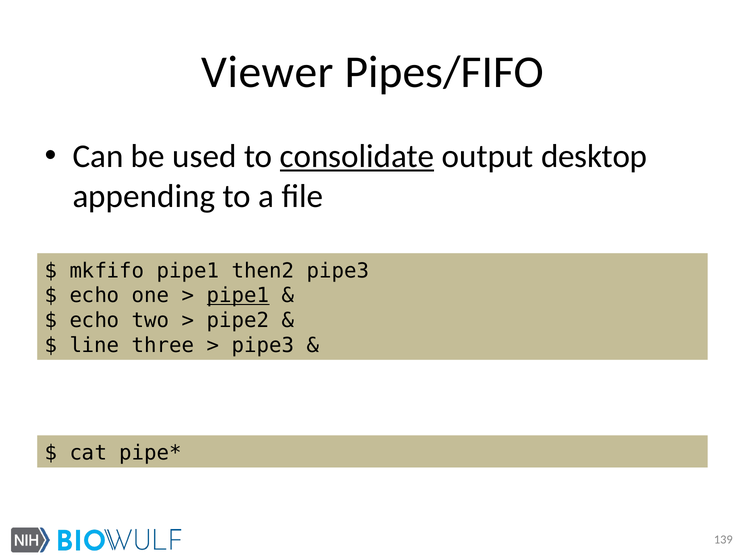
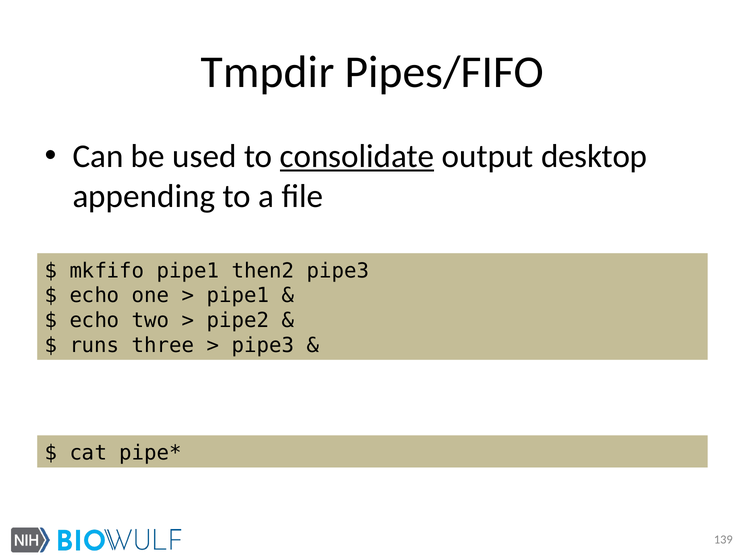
Viewer: Viewer -> Tmpdir
pipe1 at (238, 295) underline: present -> none
line: line -> runs
